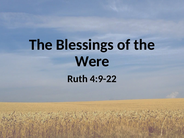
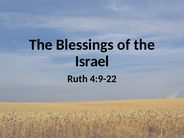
Were: Were -> Israel
